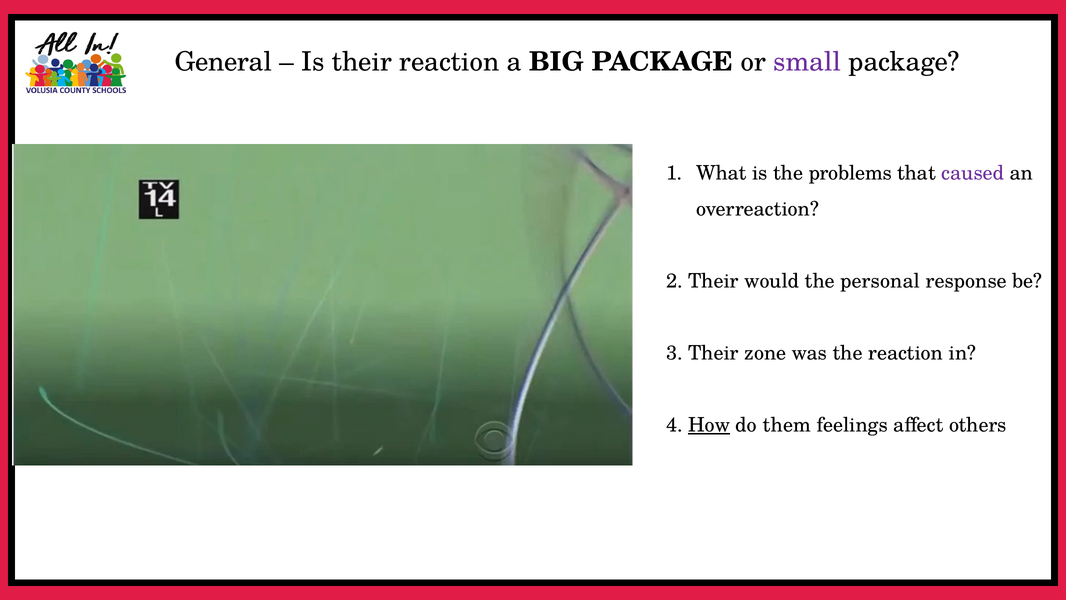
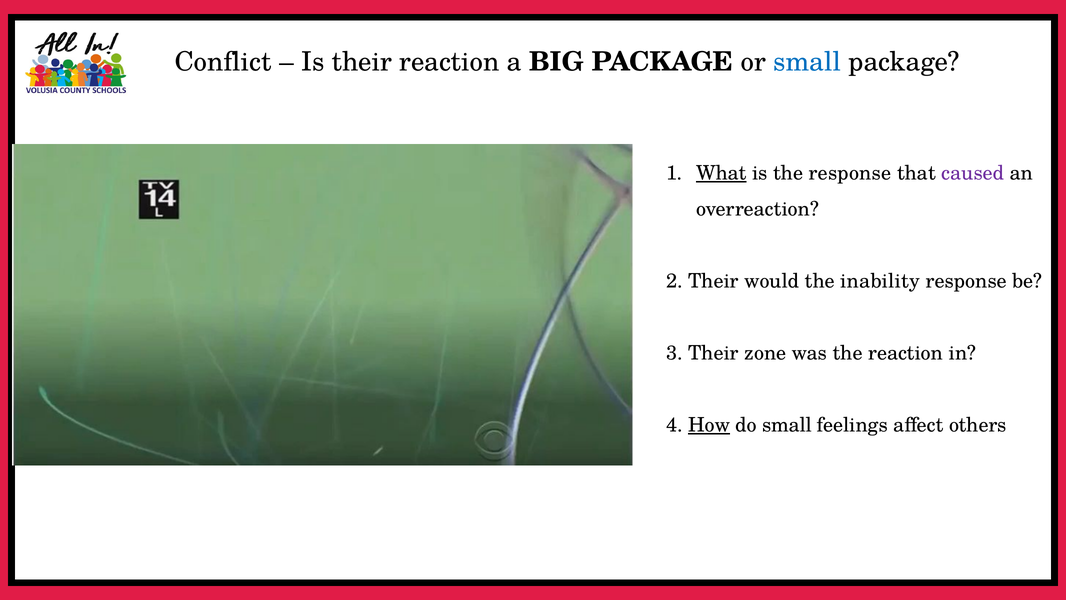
General: General -> Conflict
small at (807, 62) colour: purple -> blue
What underline: none -> present
the problems: problems -> response
personal: personal -> inability
do them: them -> small
